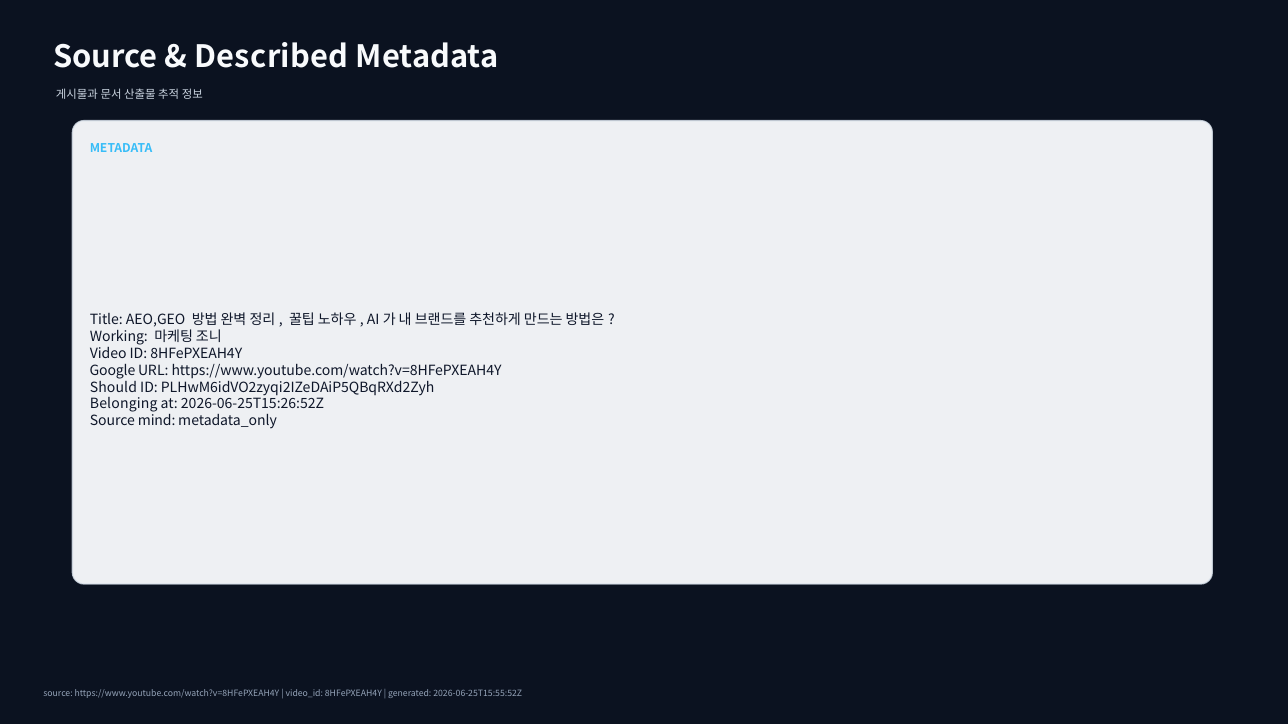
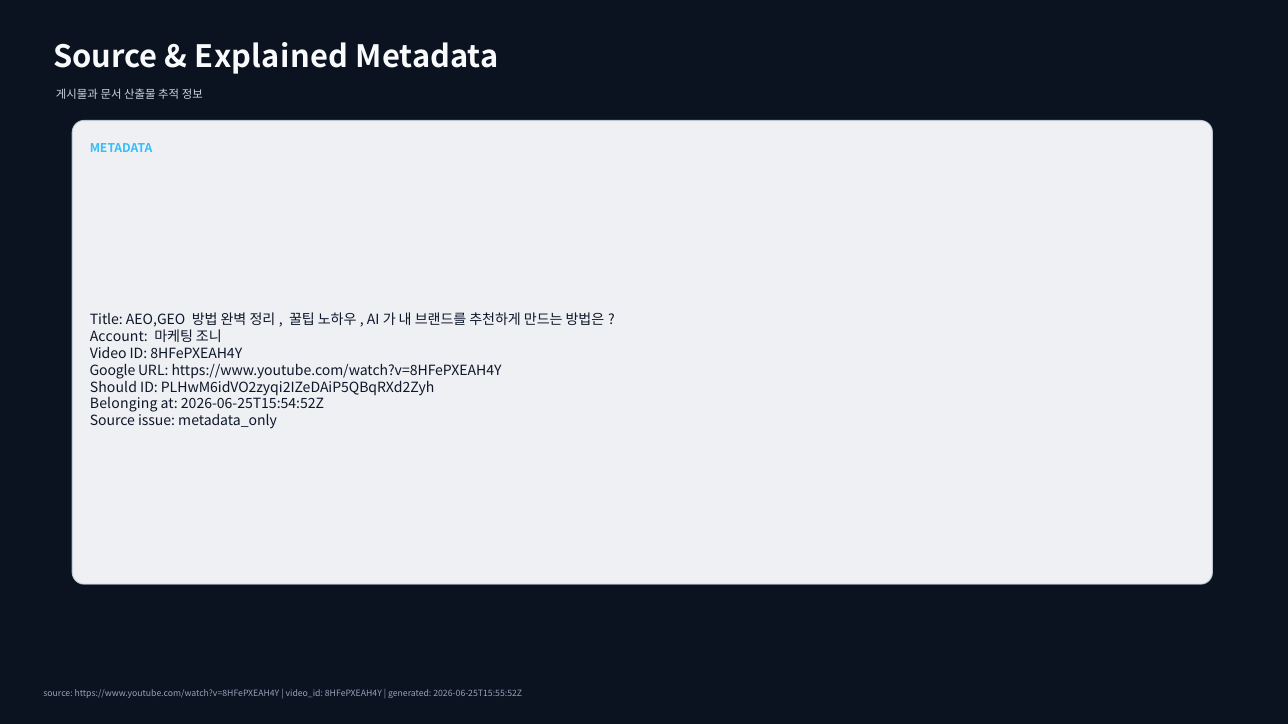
Described: Described -> Explained
Working: Working -> Account
2026-06-25T15:26:52Z: 2026-06-25T15:26:52Z -> 2026-06-25T15:54:52Z
mind: mind -> issue
